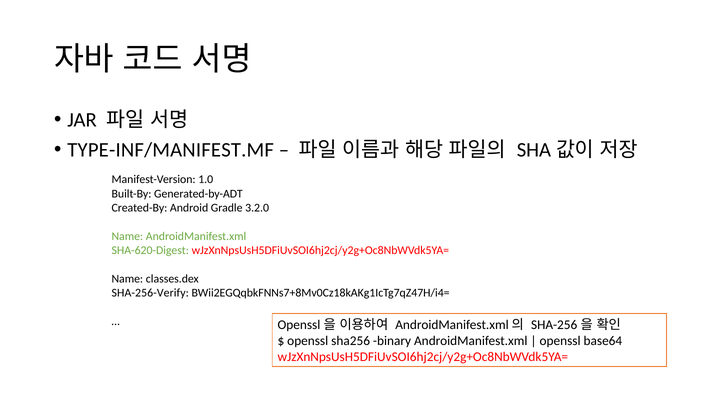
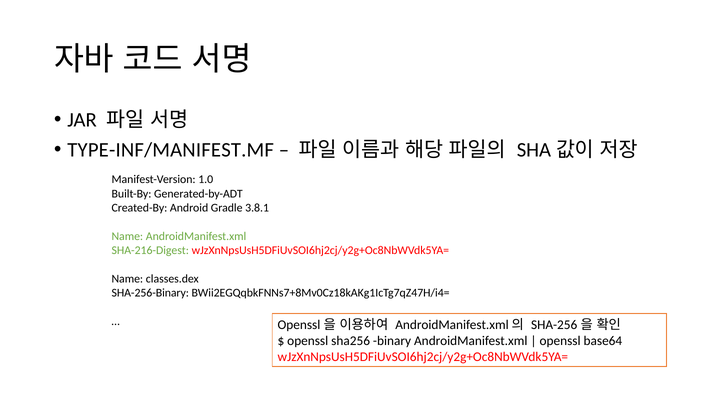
3.2.0: 3.2.0 -> 3.8.1
SHA-620-Digest: SHA-620-Digest -> SHA-216-Digest
SHA-256-Verify: SHA-256-Verify -> SHA-256-Binary
